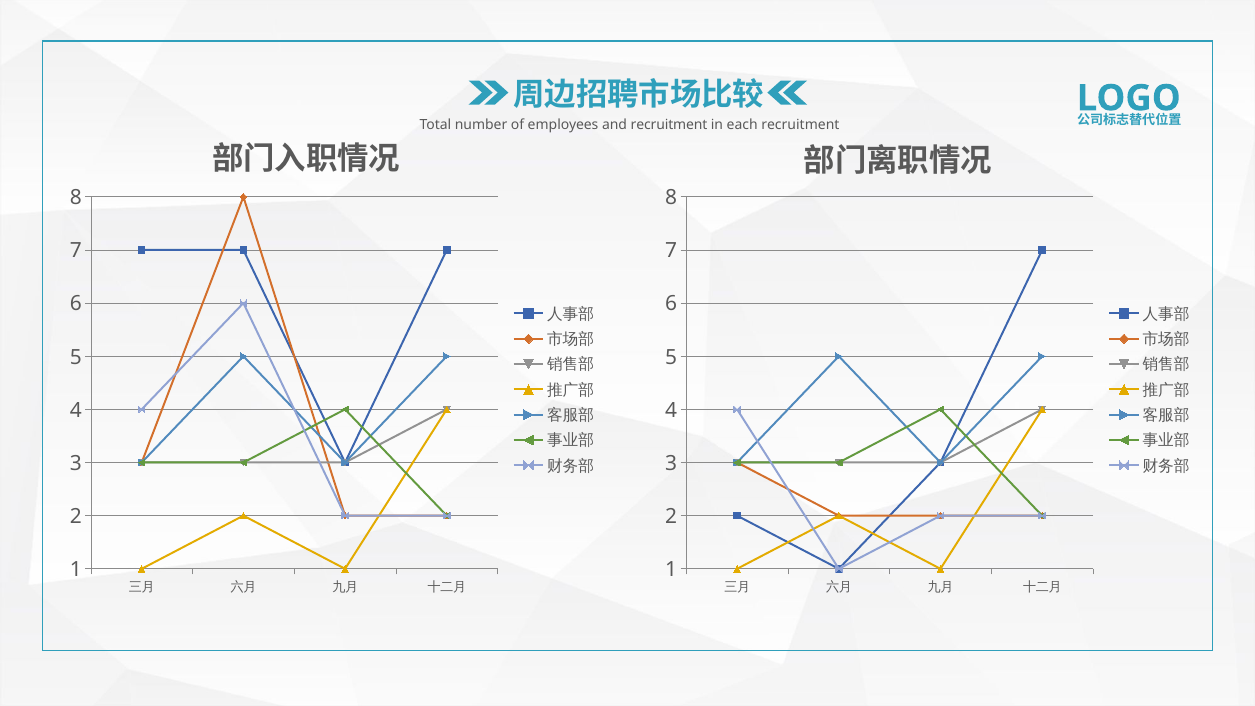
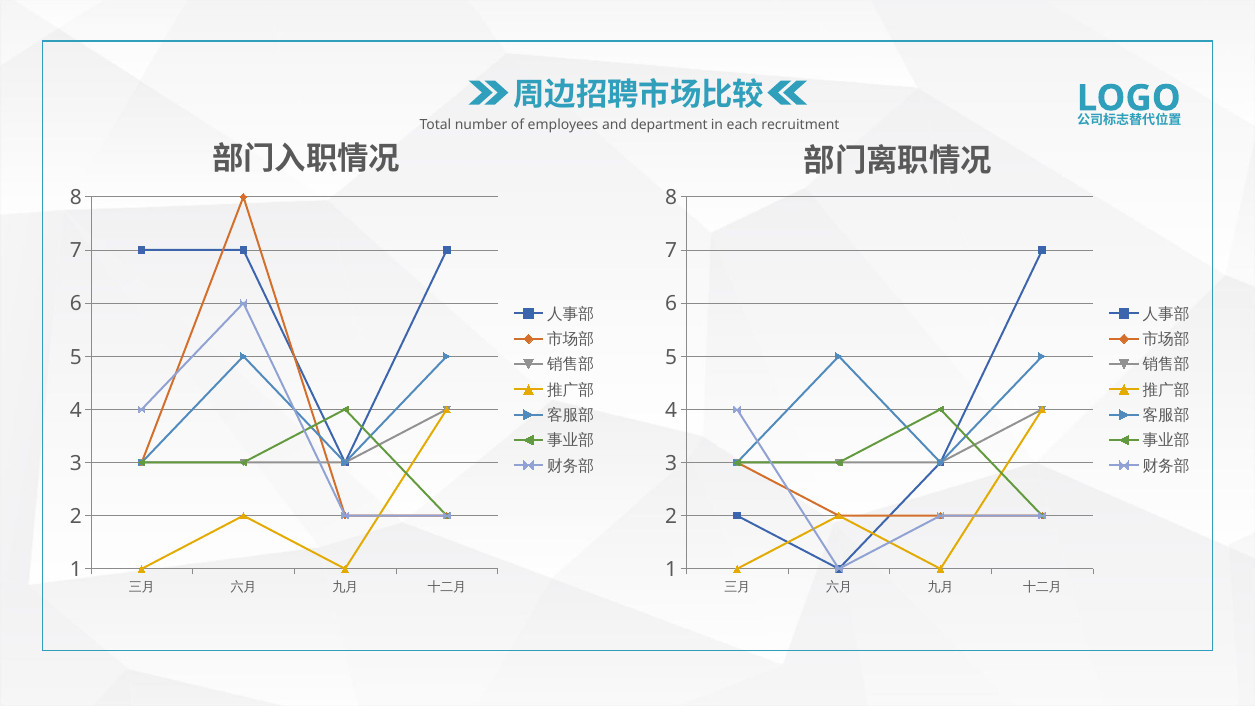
and recruitment: recruitment -> department
